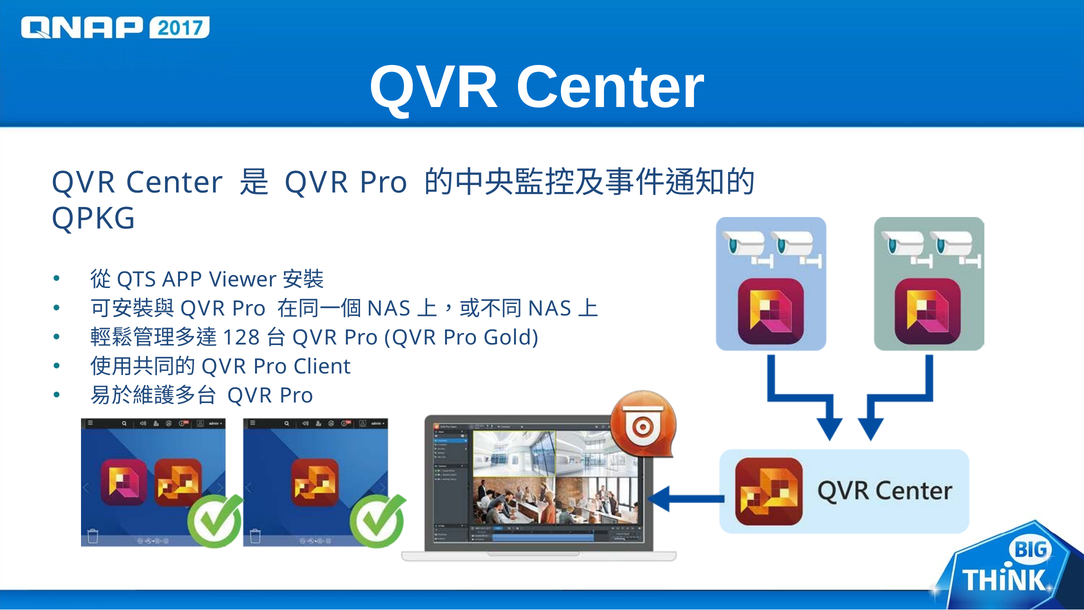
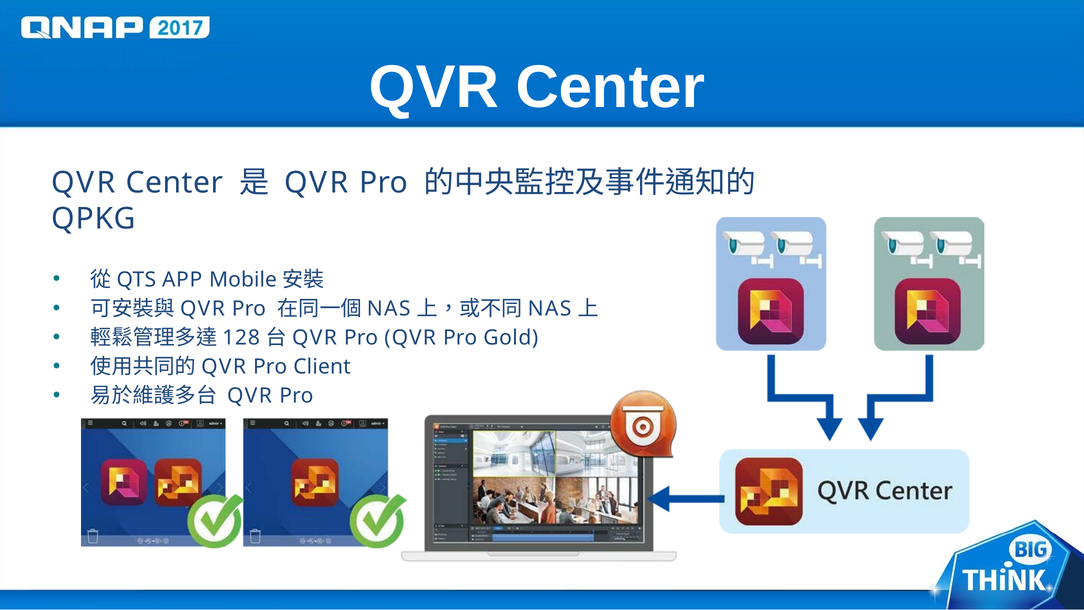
Viewer: Viewer -> Mobile
